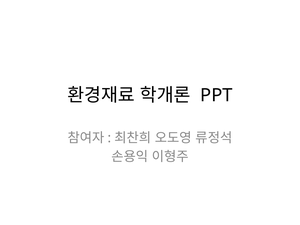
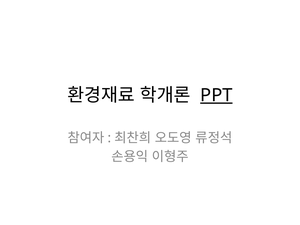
PPT underline: none -> present
